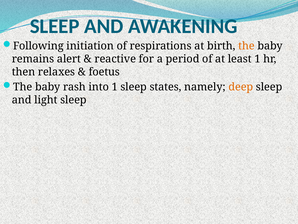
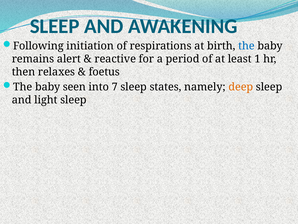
the at (246, 46) colour: orange -> blue
rash: rash -> seen
into 1: 1 -> 7
